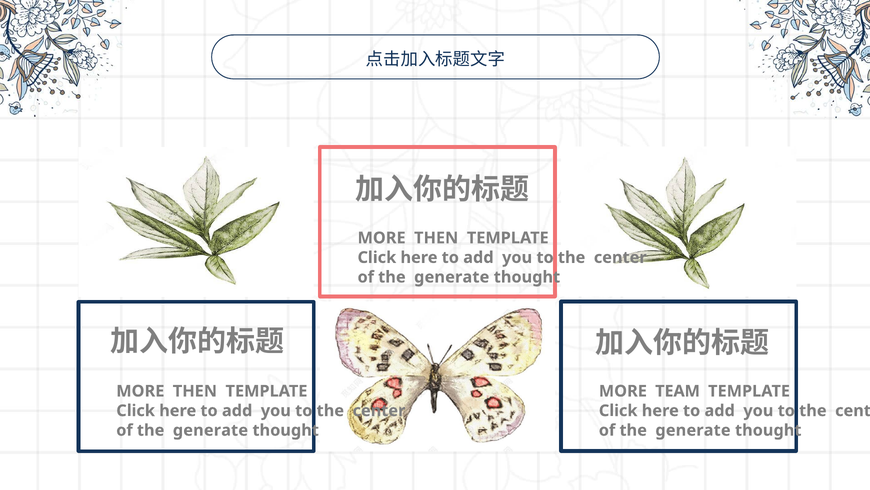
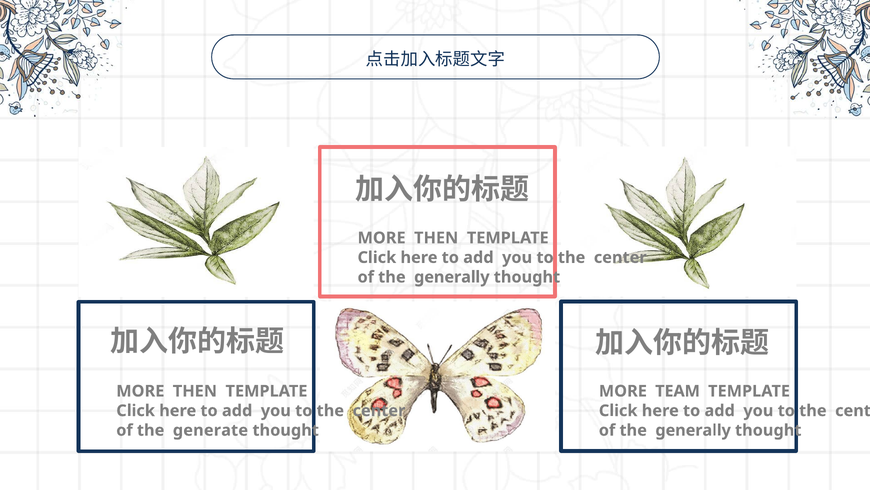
generate at (452, 277): generate -> generally
generate at (693, 430): generate -> generally
